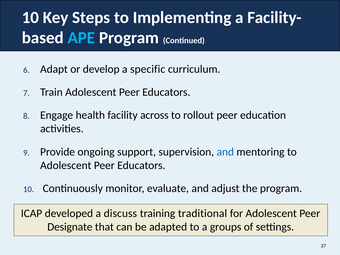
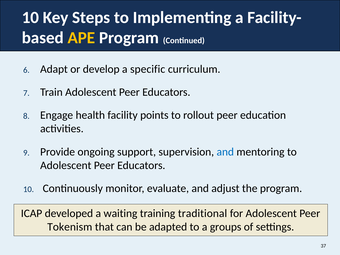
APE colour: light blue -> yellow
across: across -> points
discuss: discuss -> waiting
Designate: Designate -> Tokenism
